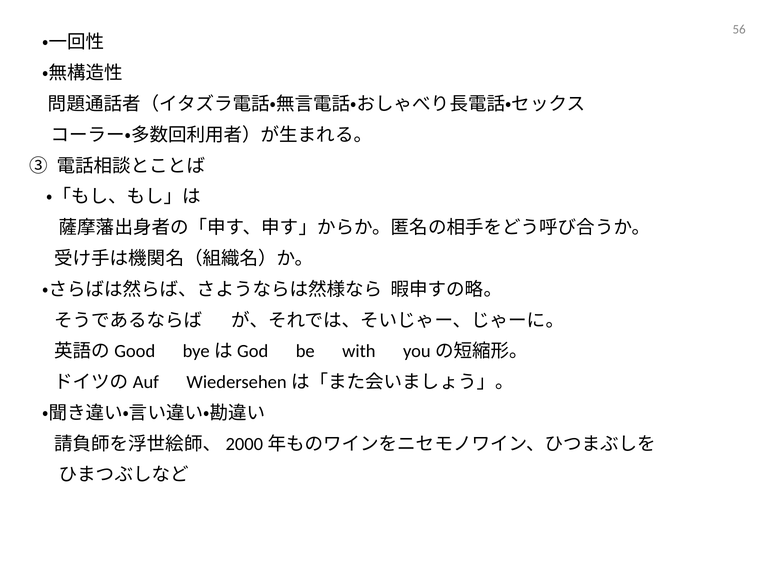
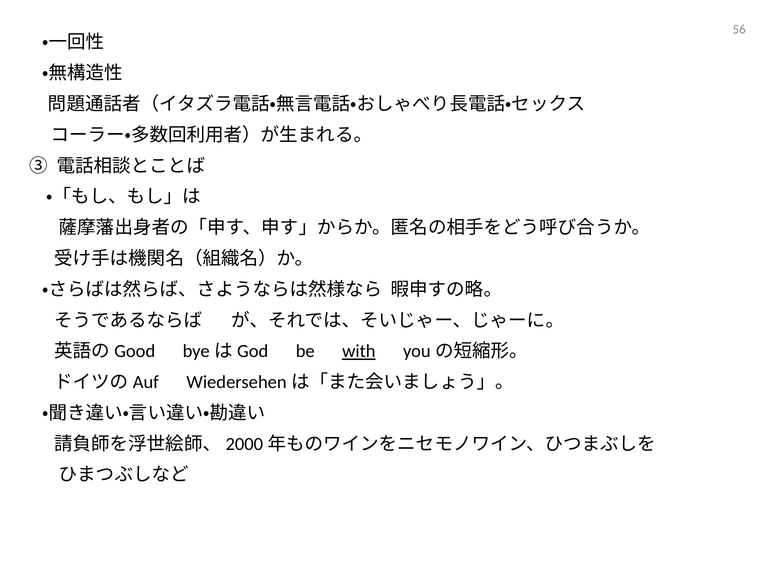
with underline: none -> present
